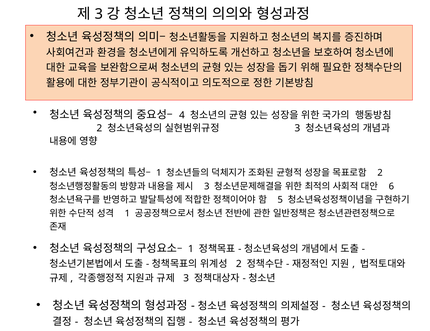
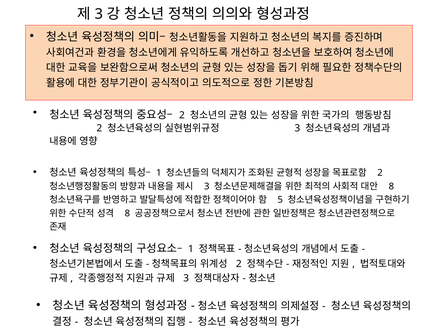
4 at (182, 115): 4 -> 2
6 at (391, 187): 6 -> 8
1 at (127, 213): 1 -> 8
